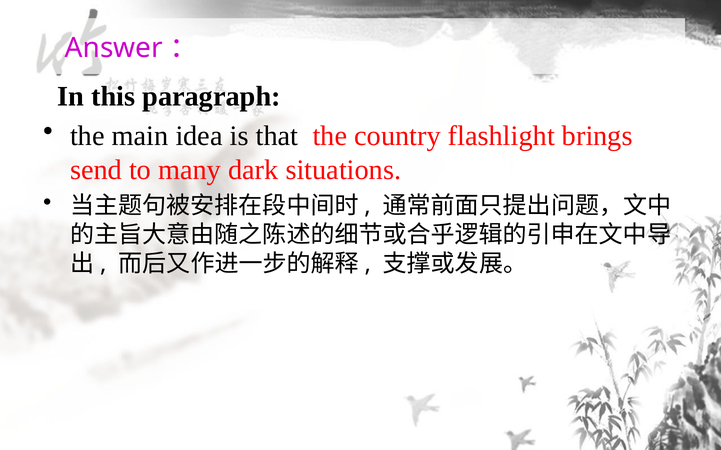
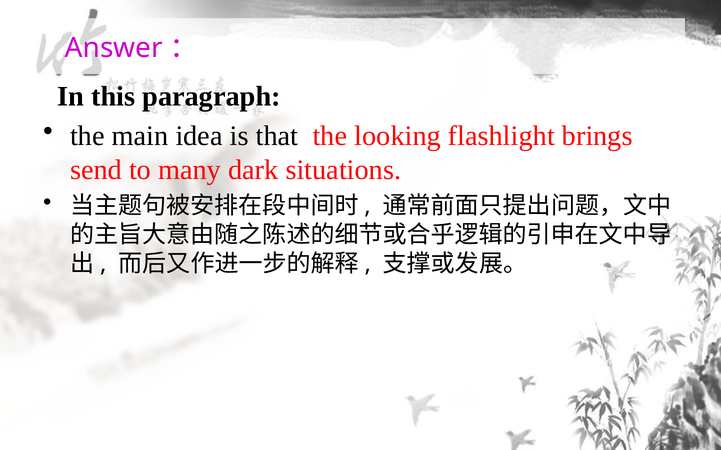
country: country -> looking
